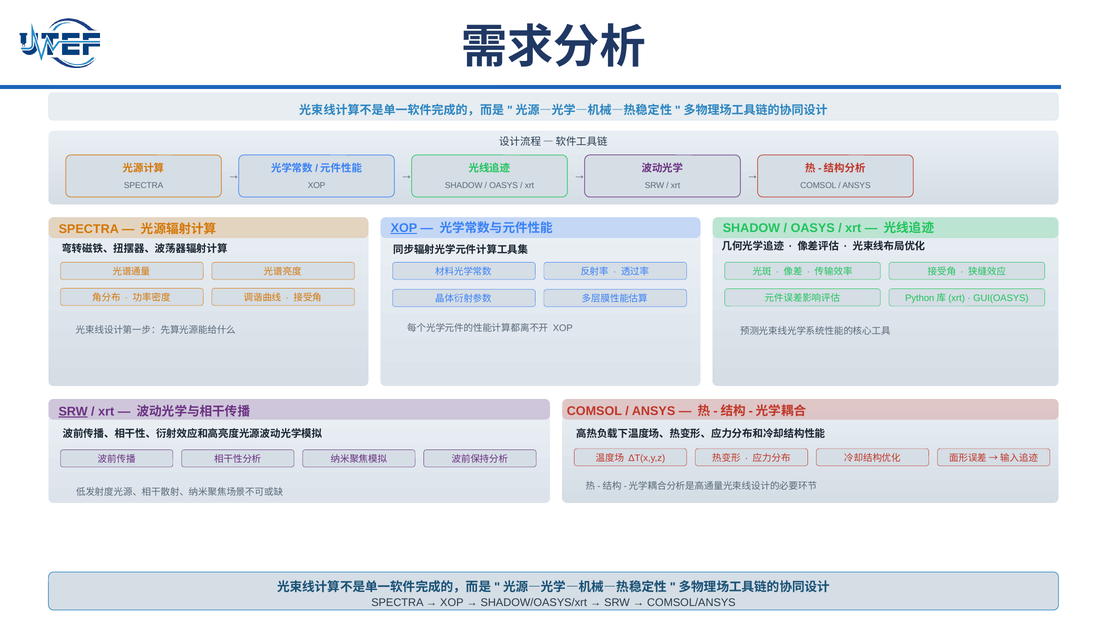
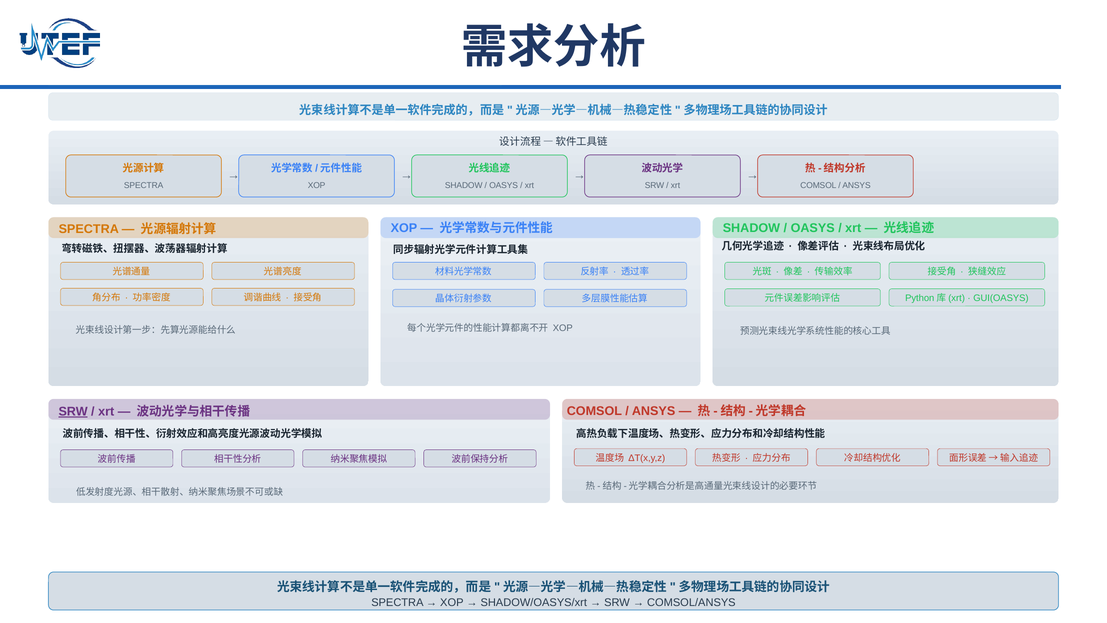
XOP at (404, 228) underline: present -> none
